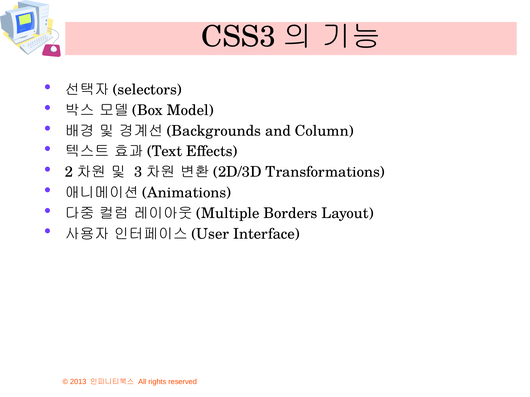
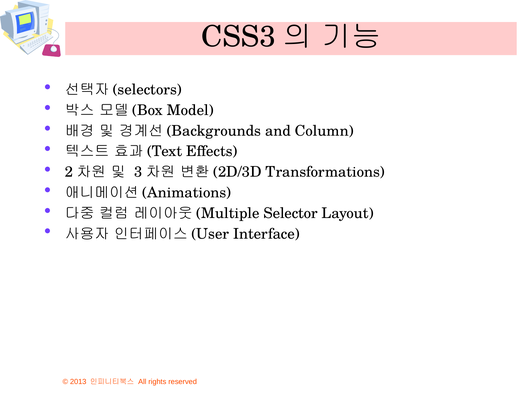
Borders: Borders -> Selector
